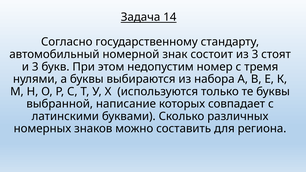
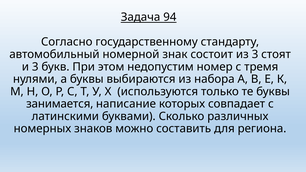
14: 14 -> 94
выбранной: выбранной -> занимается
